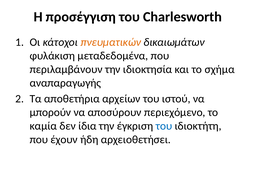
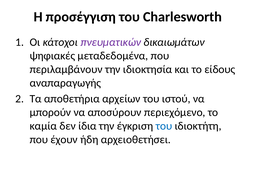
πνευματικών colour: orange -> purple
φυλάκιση: φυλάκιση -> ψηφιακές
σχήμα: σχήμα -> είδους
